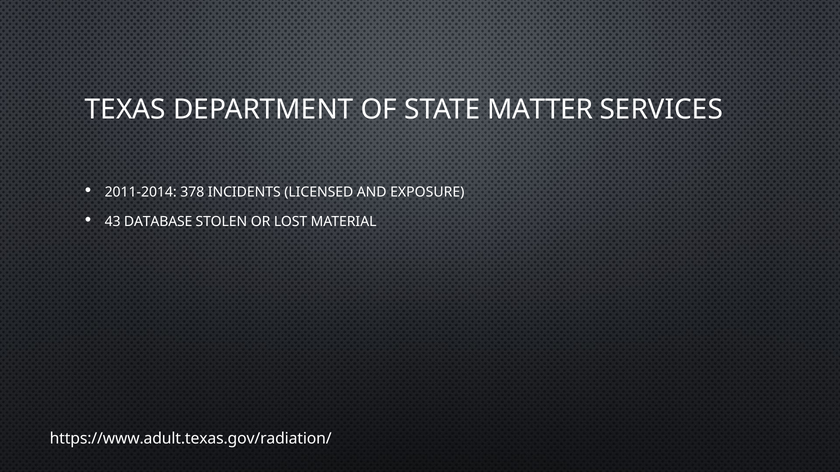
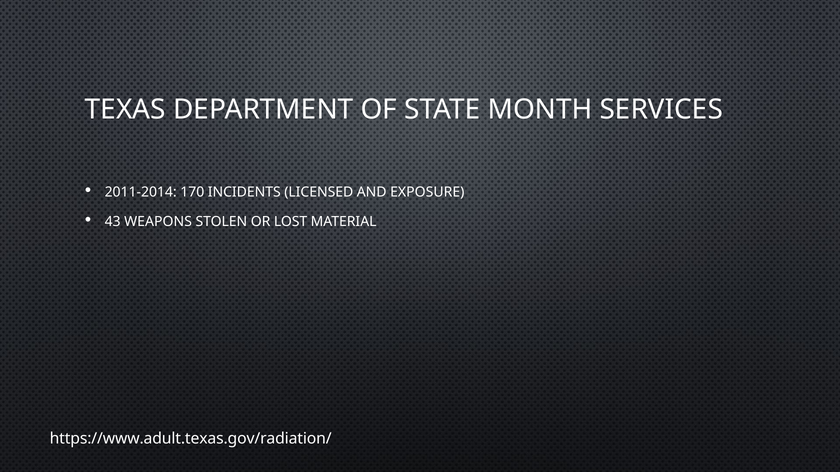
MATTER: MATTER -> MONTH
378: 378 -> 170
DATABASE: DATABASE -> WEAPONS
